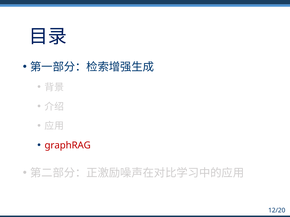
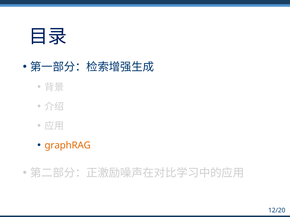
graphRAG colour: red -> orange
